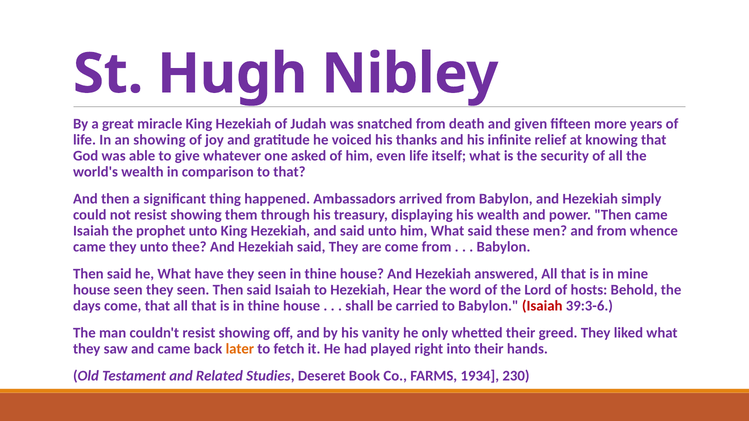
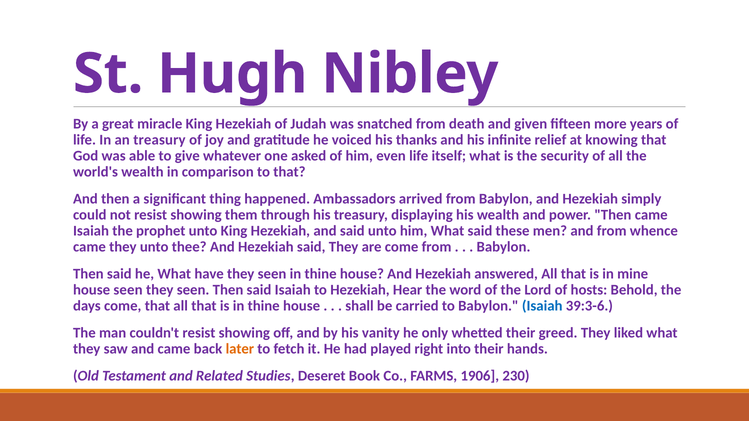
an showing: showing -> treasury
Isaiah at (542, 306) colour: red -> blue
1934: 1934 -> 1906
